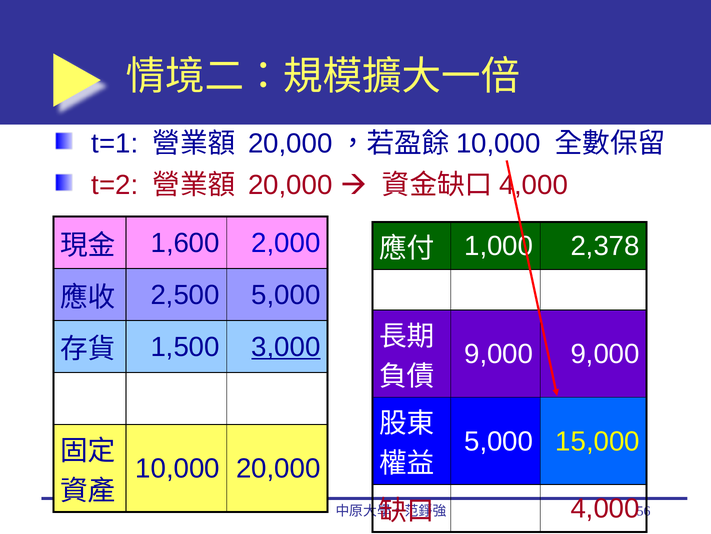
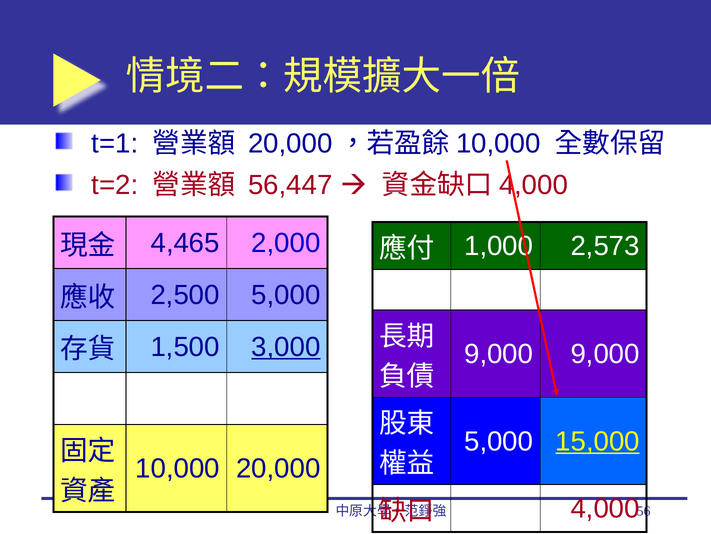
20,000 at (290, 185): 20,000 -> 56,447
1,600: 1,600 -> 4,465
2,378: 2,378 -> 2,573
15,000 underline: none -> present
